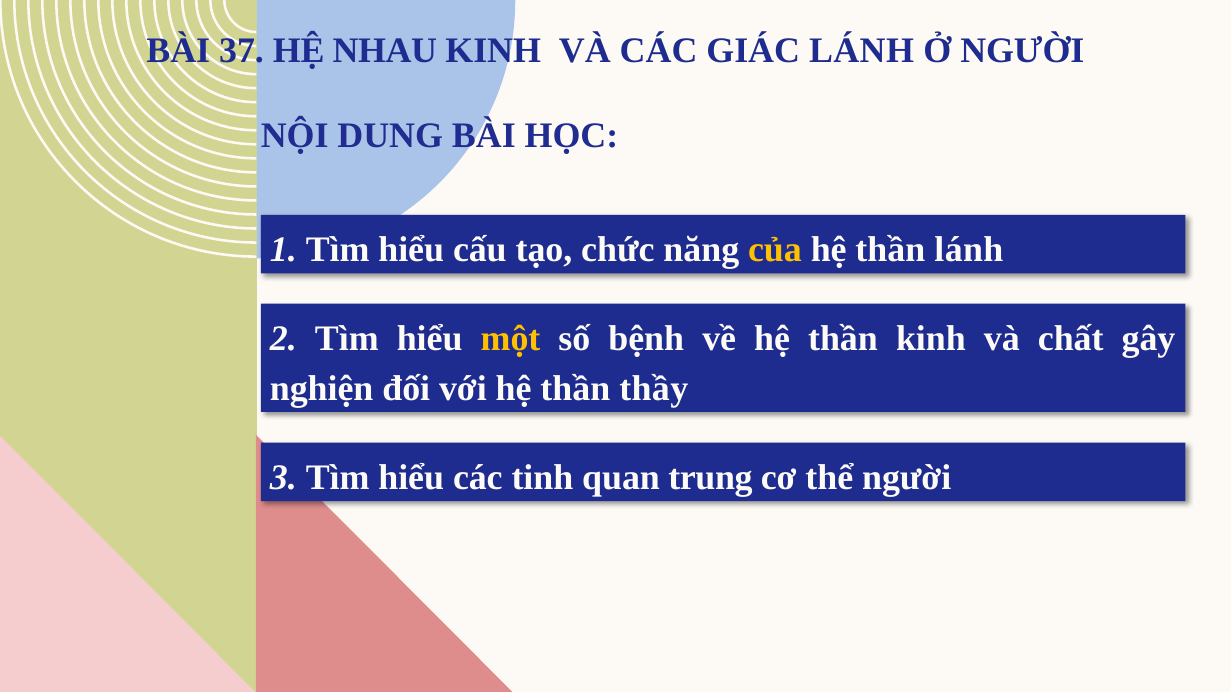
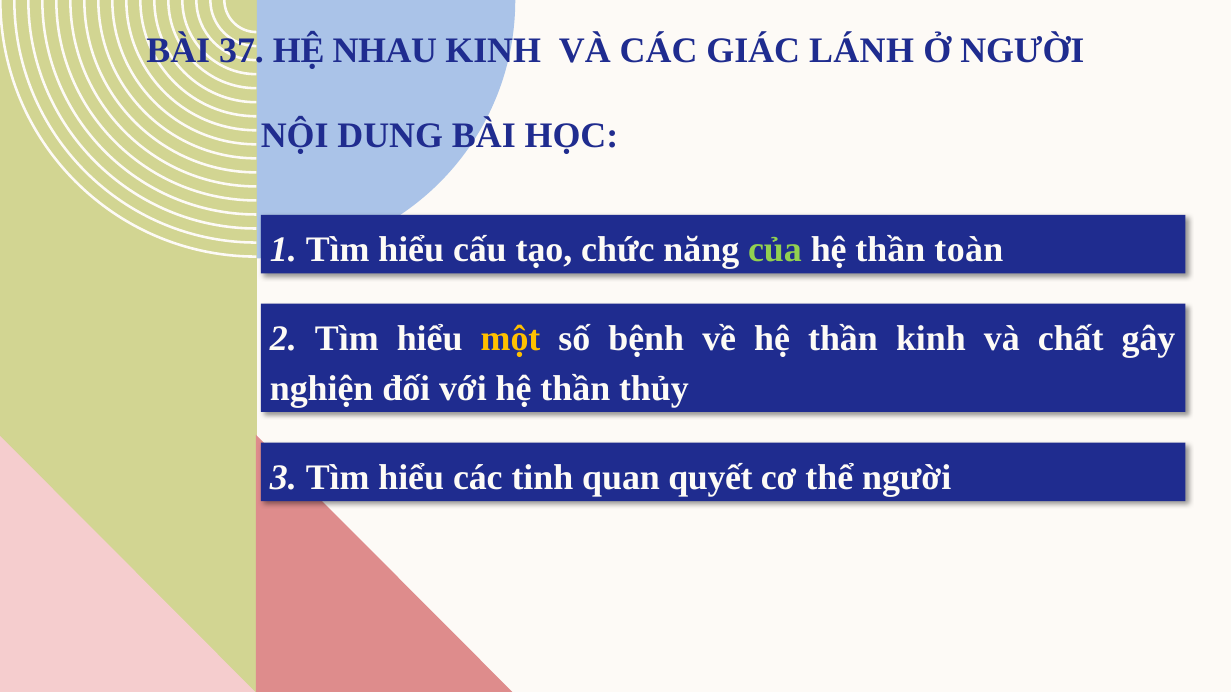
của colour: yellow -> light green
thần lánh: lánh -> toàn
thầy: thầy -> thủy
trung: trung -> quyết
